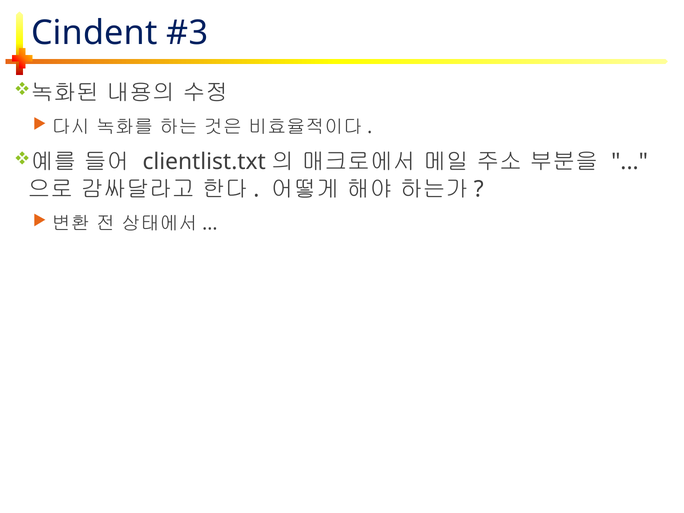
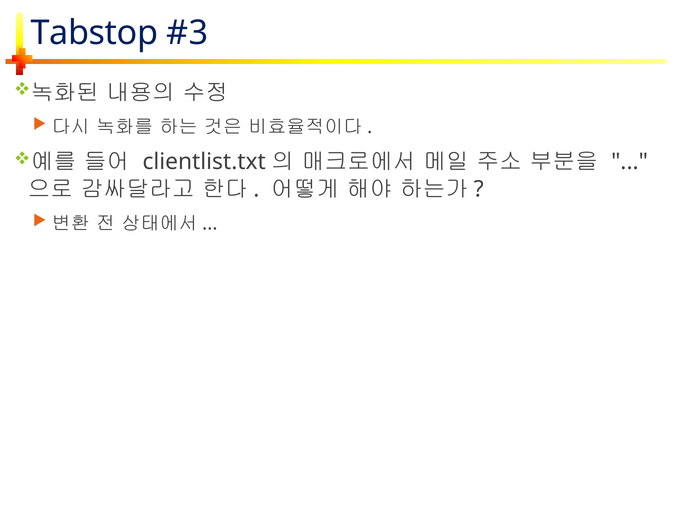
Cindent: Cindent -> Tabstop
